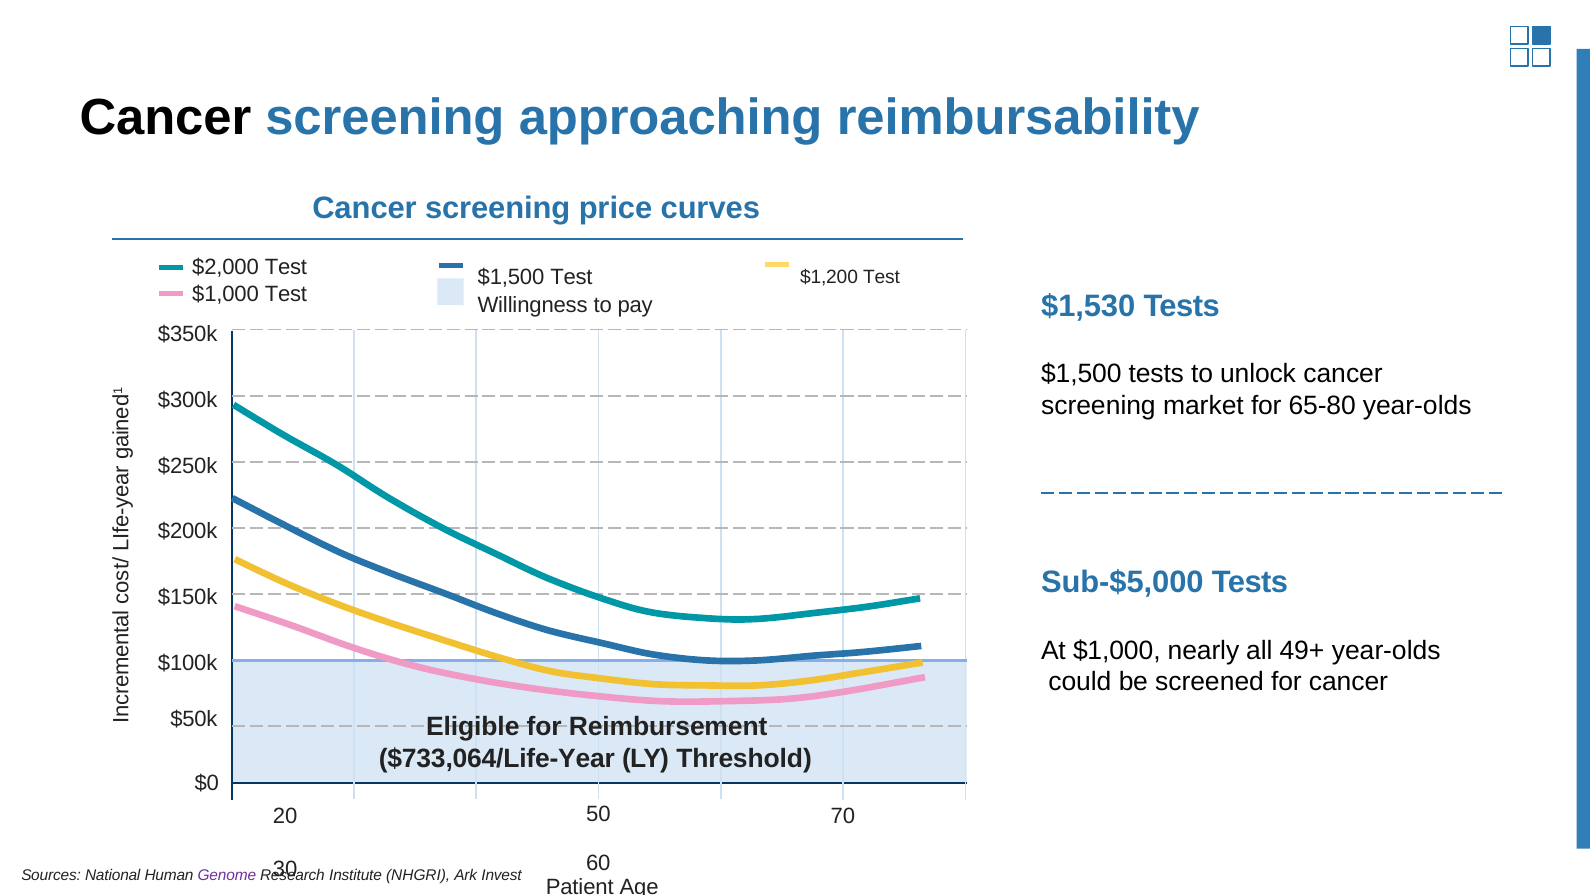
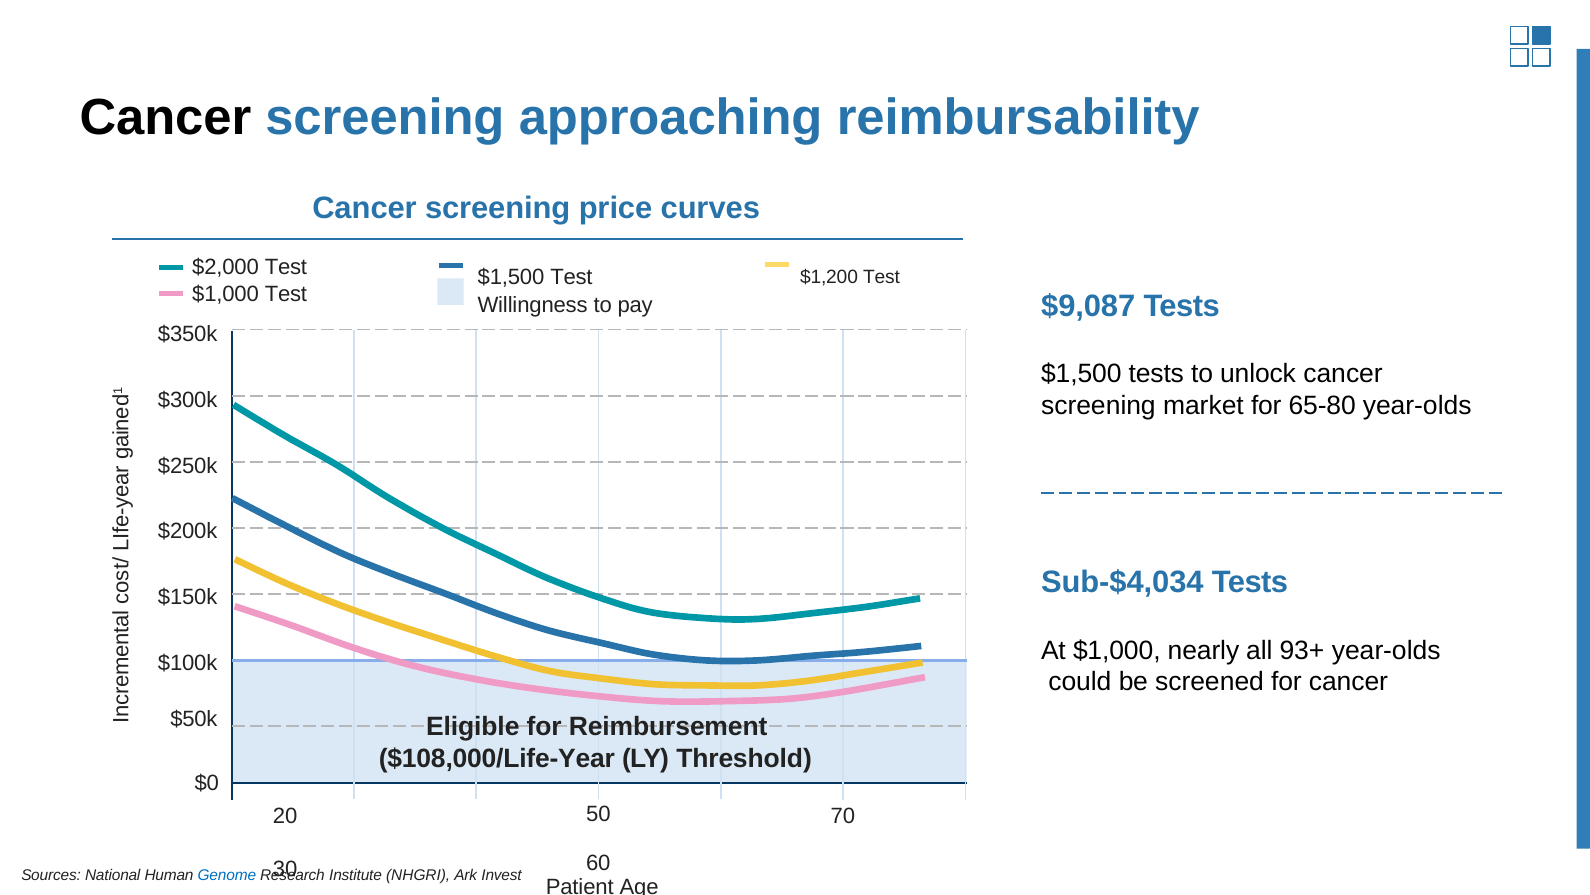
$1,530: $1,530 -> $9,087
Sub-$5,000: Sub-$5,000 -> Sub-$4,034
49+: 49+ -> 93+
$733,064/Life-Year: $733,064/Life-Year -> $108,000/Life-Year
Genome colour: purple -> blue
